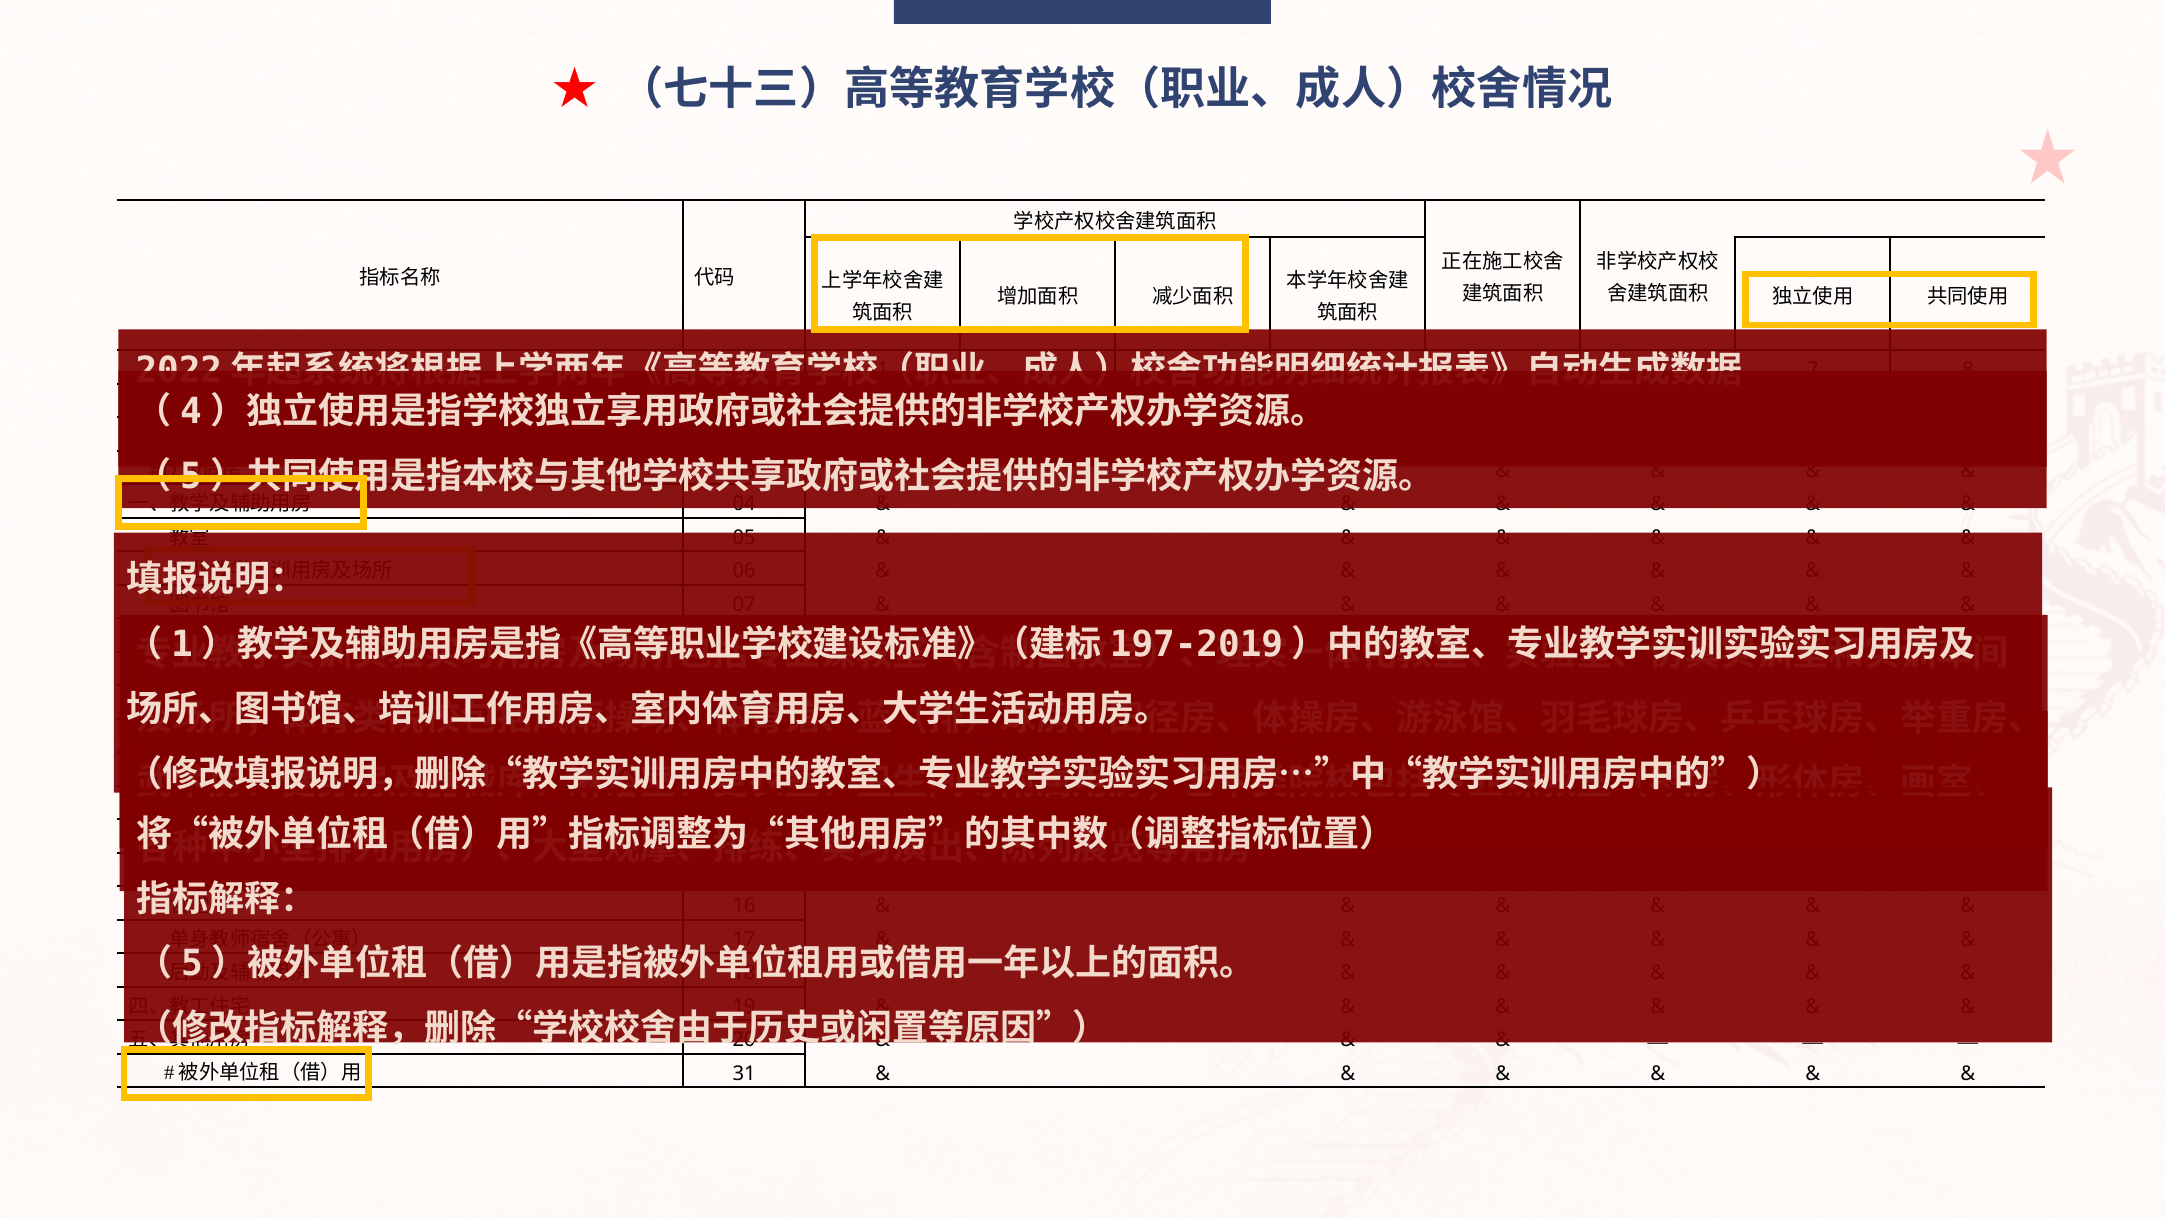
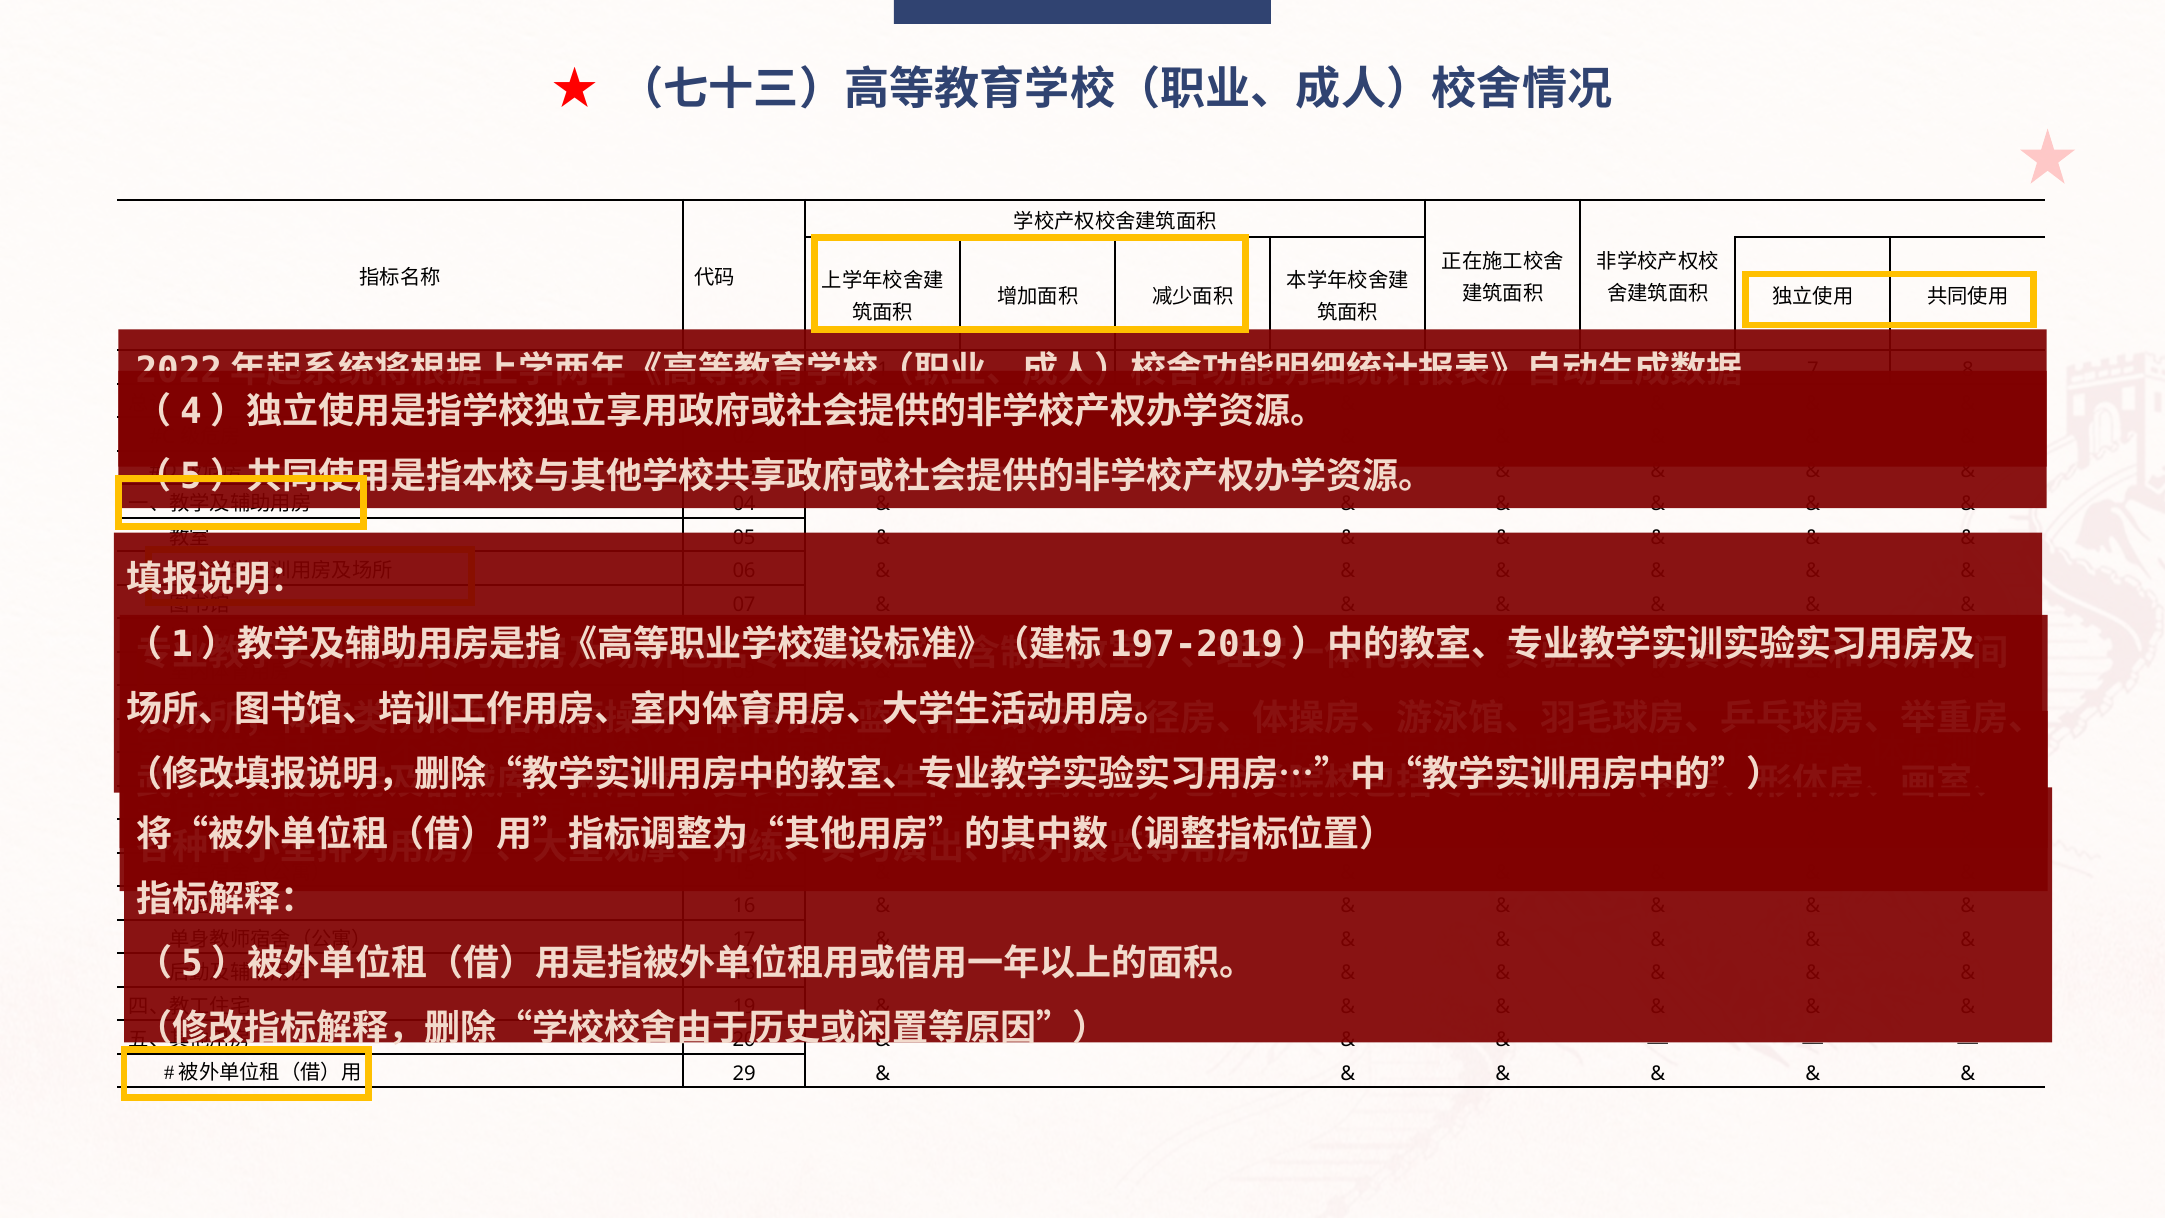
31: 31 -> 29
